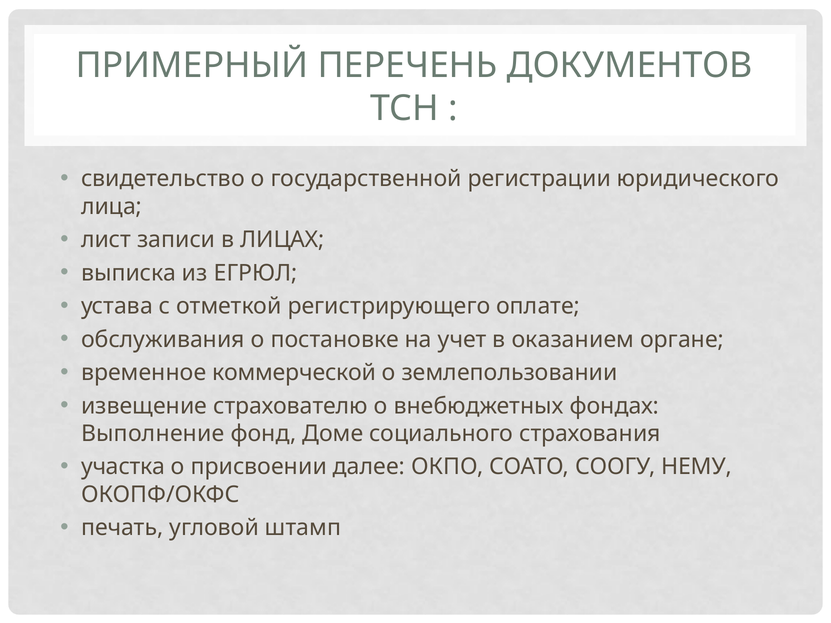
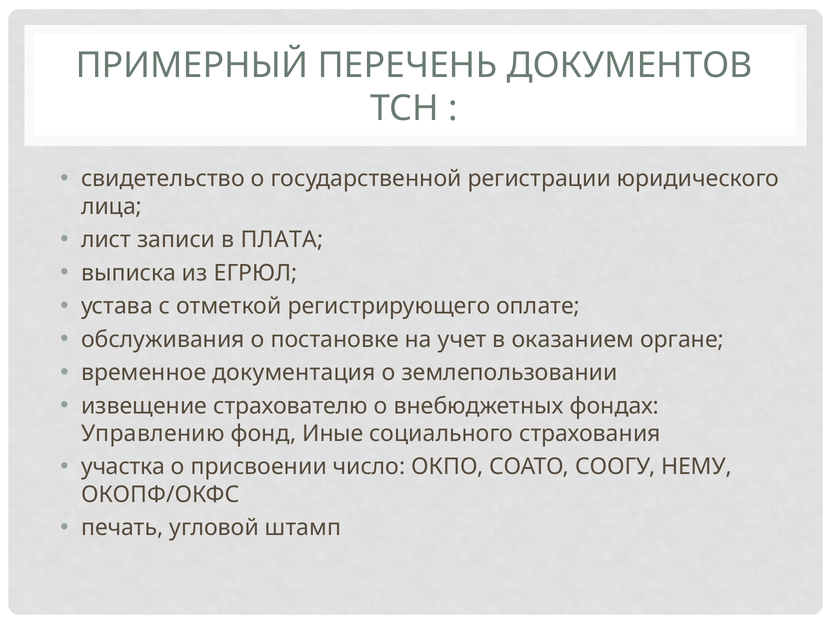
ЛИЦАХ: ЛИЦАХ -> ПЛАТА
коммерческой: коммерческой -> документация
Выполнение: Выполнение -> Управлению
Доме: Доме -> Иные
далее: далее -> число
